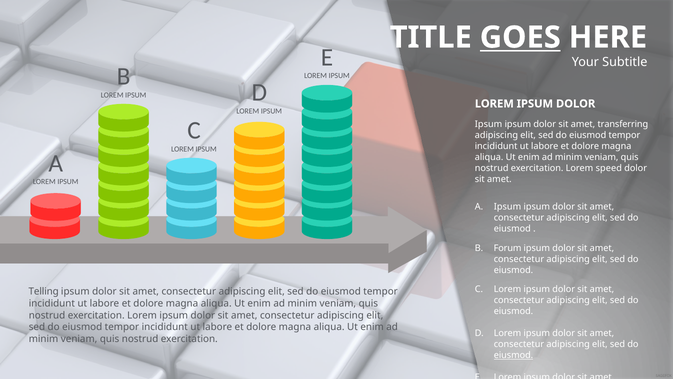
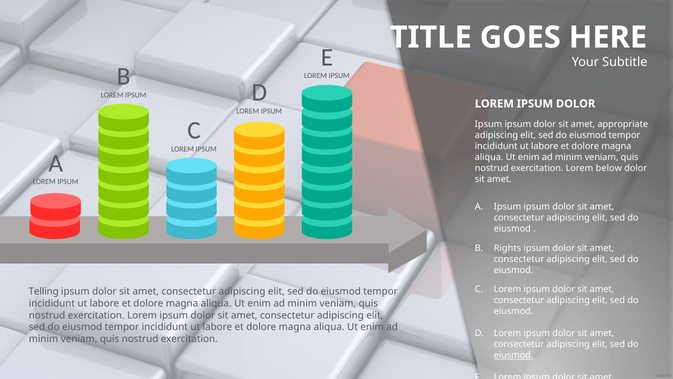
GOES underline: present -> none
transferring: transferring -> appropriate
speed: speed -> below
Forum: Forum -> Rights
